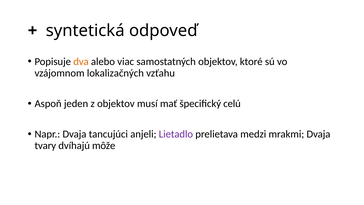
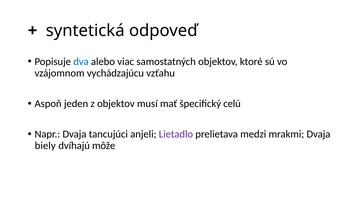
dva colour: orange -> blue
lokalizačných: lokalizačných -> vychádzajúcu
tvary: tvary -> biely
